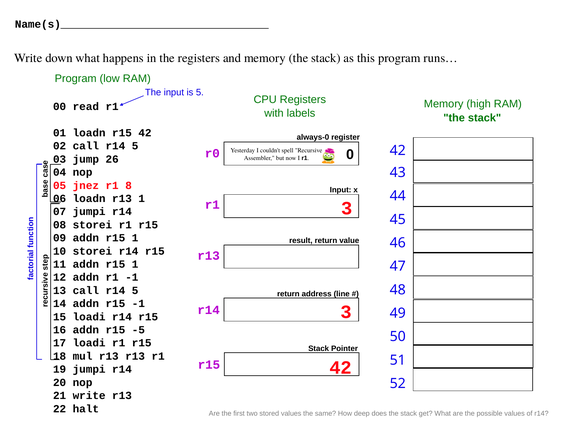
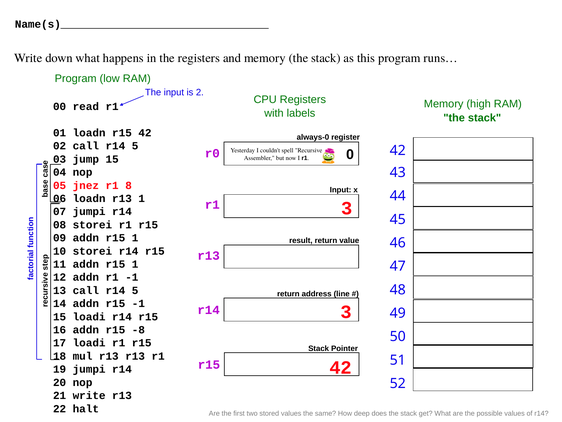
is 5: 5 -> 2
jump 26: 26 -> 15
-5: -5 -> -8
